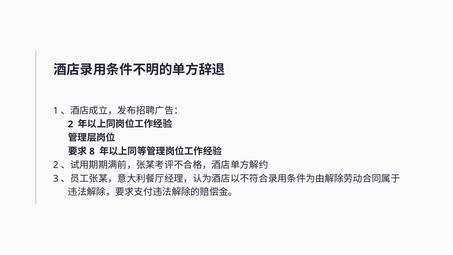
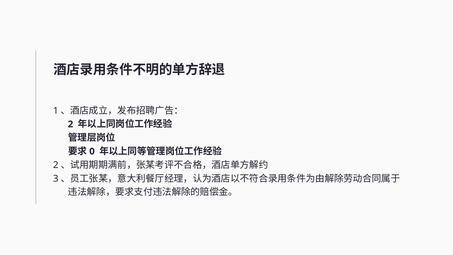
8: 8 -> 0
